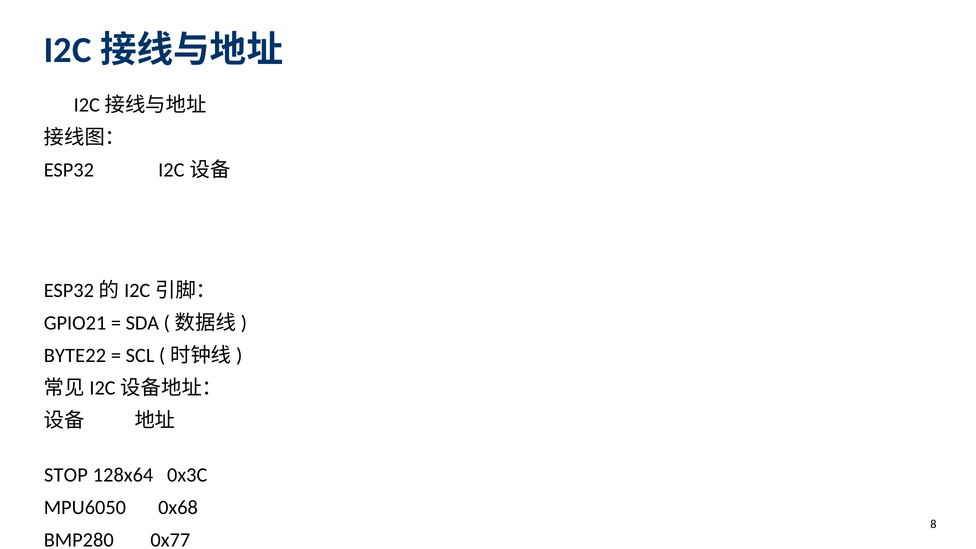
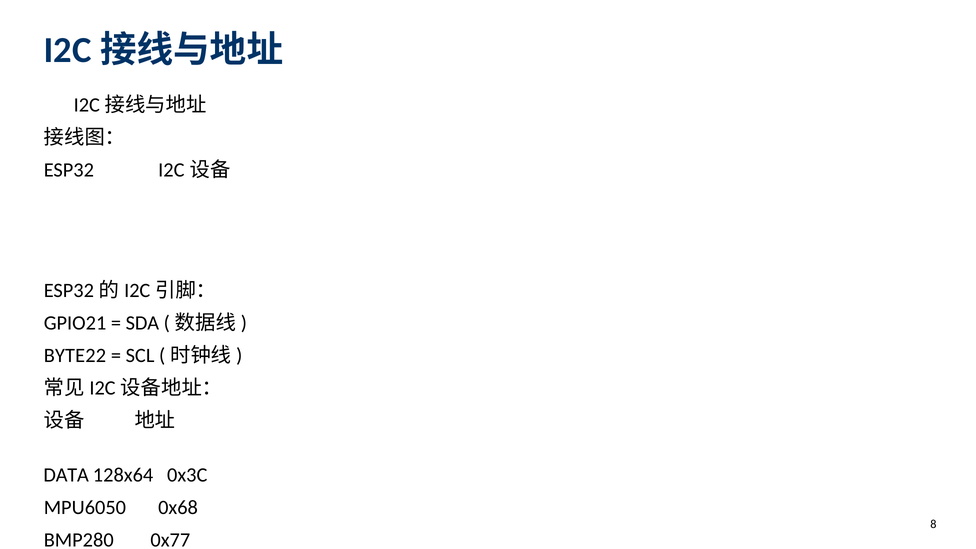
STOP: STOP -> DATA
